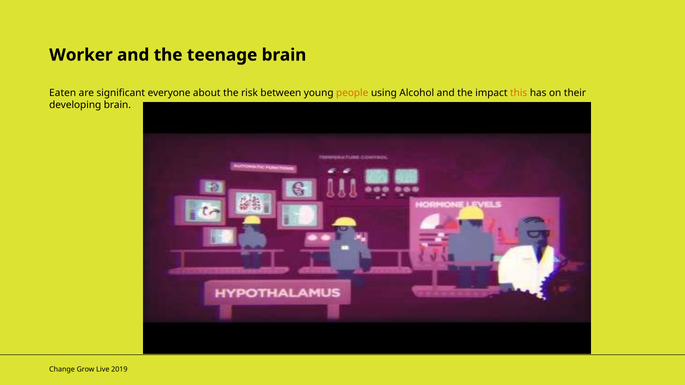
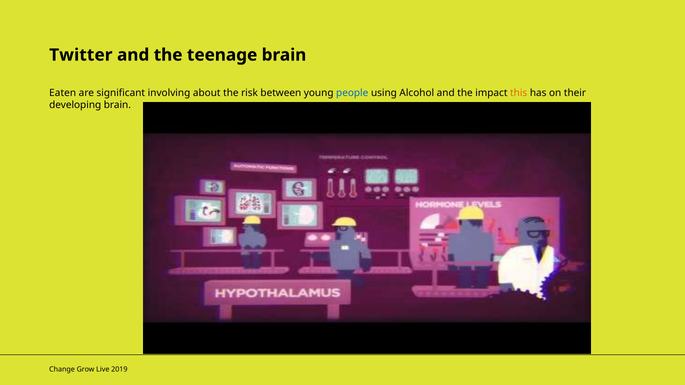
Worker: Worker -> Twitter
everyone: everyone -> involving
people colour: orange -> blue
